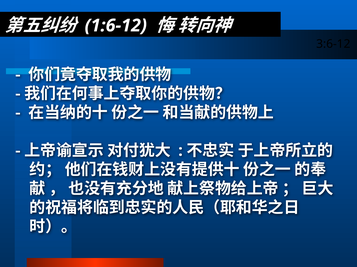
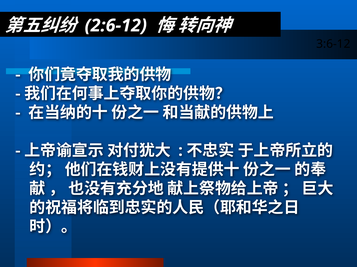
1:6-12: 1:6-12 -> 2:6-12
